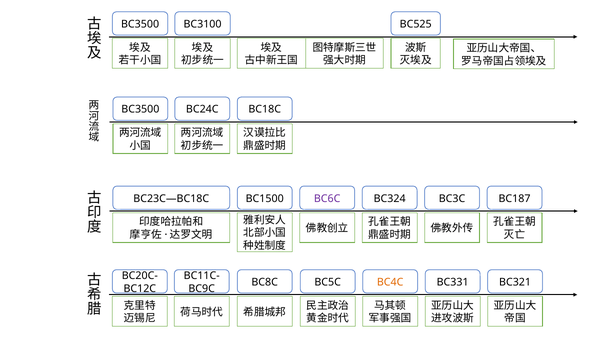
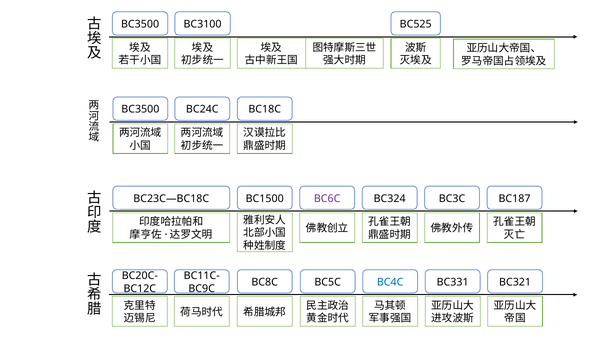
BC4C colour: orange -> blue
